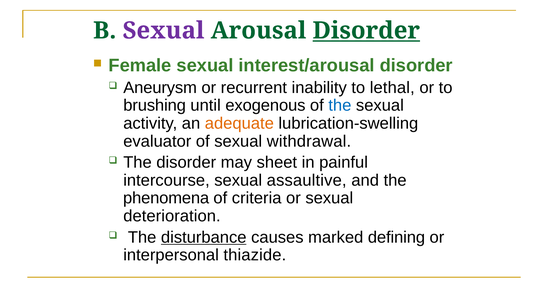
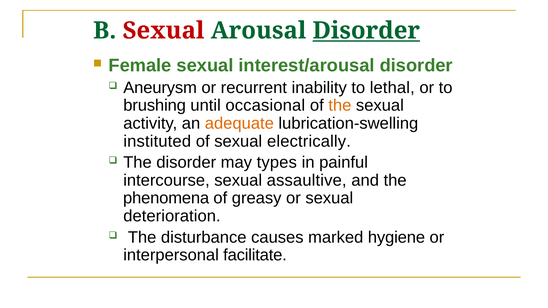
Sexual at (163, 31) colour: purple -> red
exogenous: exogenous -> occasional
the at (340, 106) colour: blue -> orange
evaluator: evaluator -> instituted
withdrawal: withdrawal -> electrically
sheet: sheet -> types
criteria: criteria -> greasy
disturbance underline: present -> none
defining: defining -> hygiene
thiazide: thiazide -> facilitate
